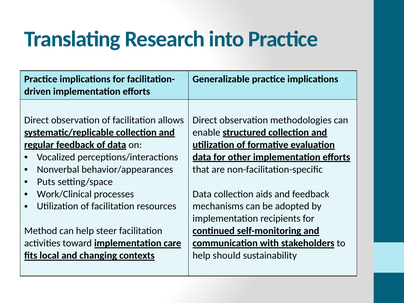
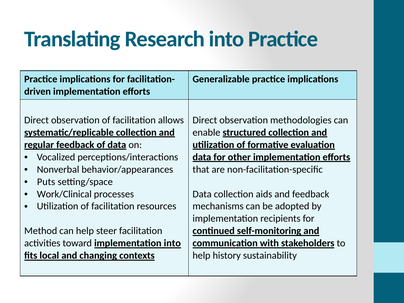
implementation care: care -> into
should: should -> history
